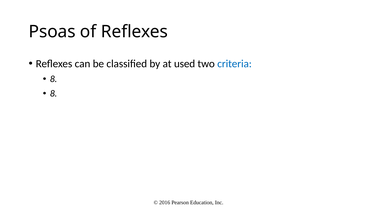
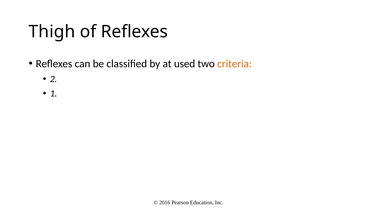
Psoas: Psoas -> Thigh
criteria colour: blue -> orange
8 at (54, 79): 8 -> 2
8 at (54, 94): 8 -> 1
